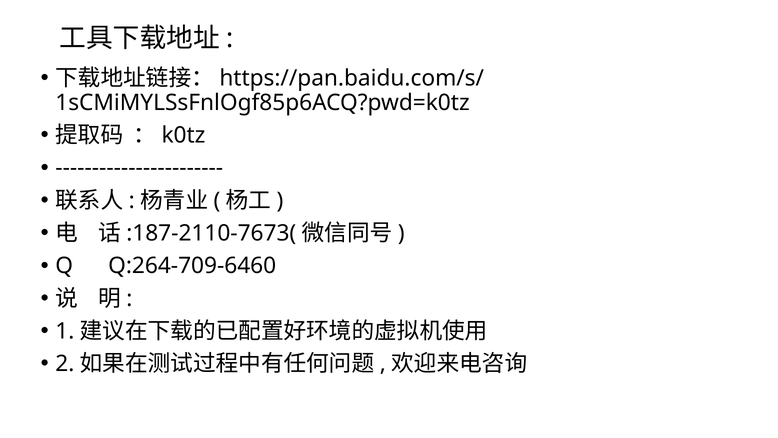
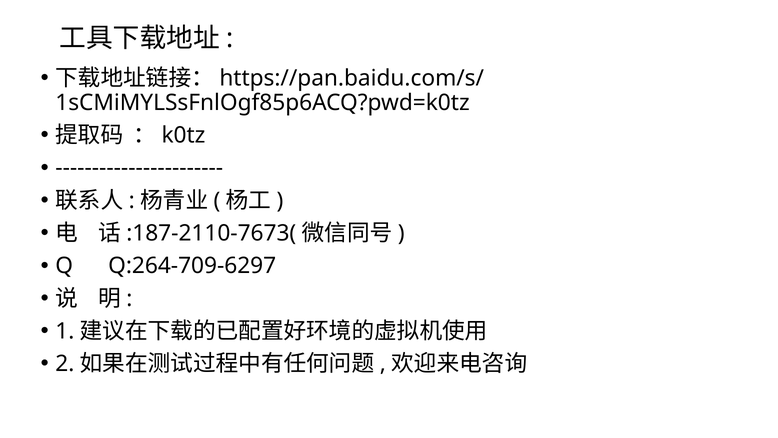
Q:264-709-6460: Q:264-709-6460 -> Q:264-709-6297
